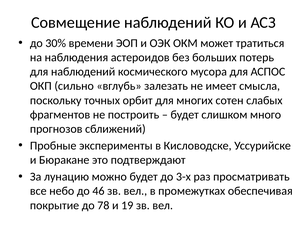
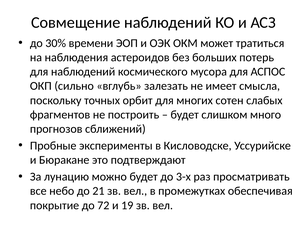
46: 46 -> 21
78: 78 -> 72
